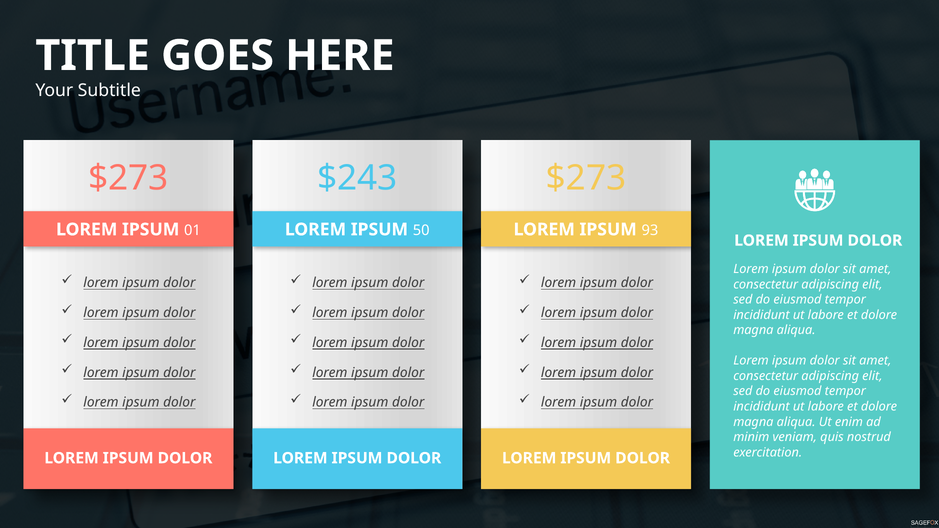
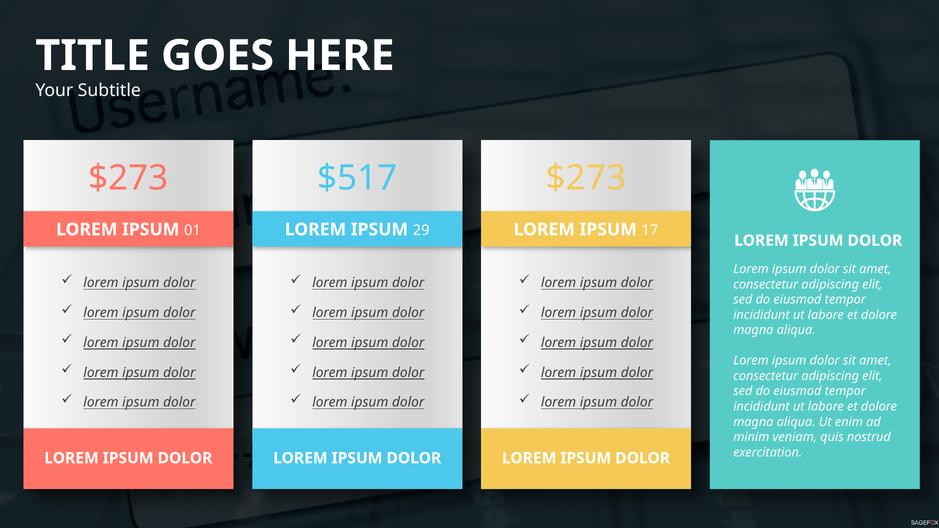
$243: $243 -> $517
50: 50 -> 29
93: 93 -> 17
